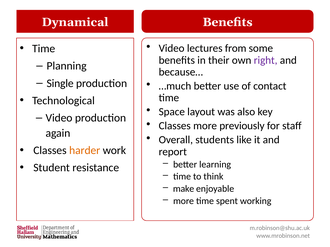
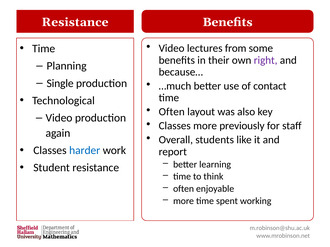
Dynamical at (75, 22): Dynamical -> Resistance
Space at (172, 112): Space -> Often
harder colour: orange -> blue
make at (184, 189): make -> often
